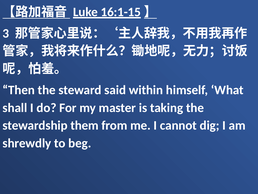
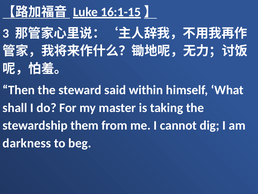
shrewdly: shrewdly -> darkness
